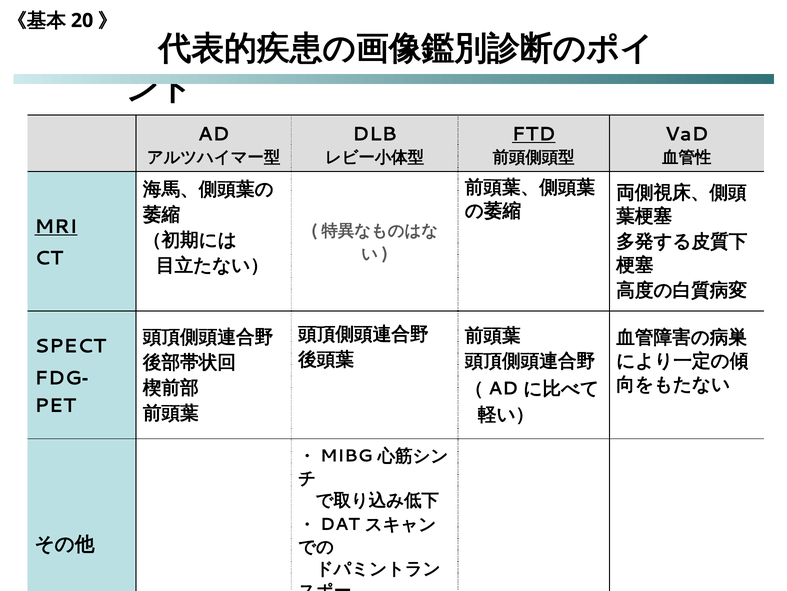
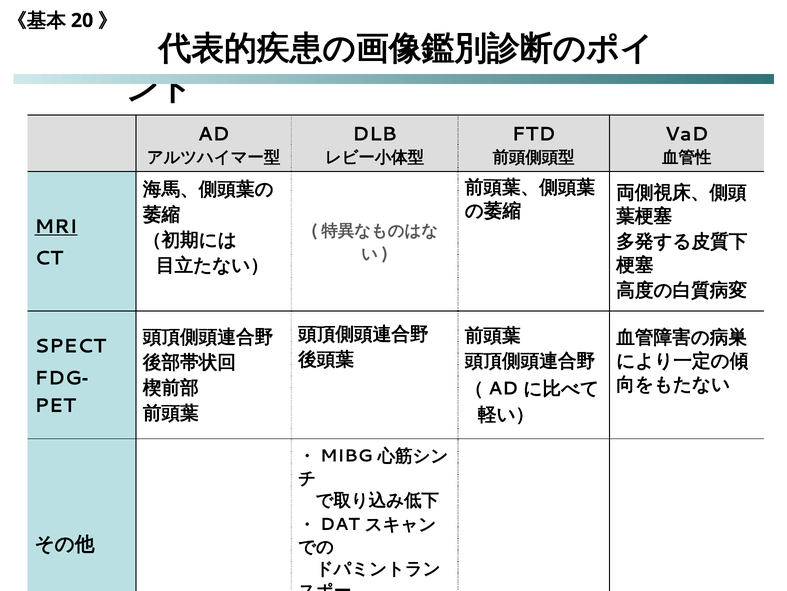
FTD underline: present -> none
